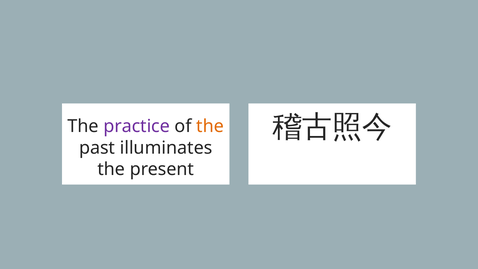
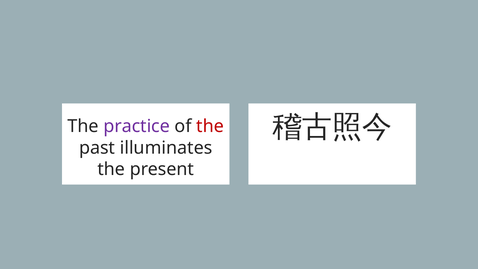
the at (210, 126) colour: orange -> red
